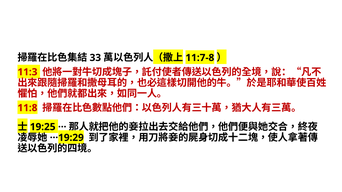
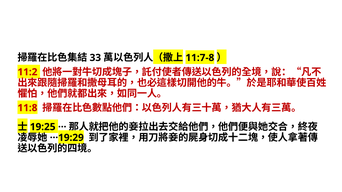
11:3: 11:3 -> 11:2
